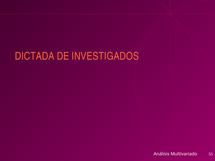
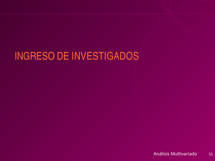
DICTADA: DICTADA -> INGRESO
